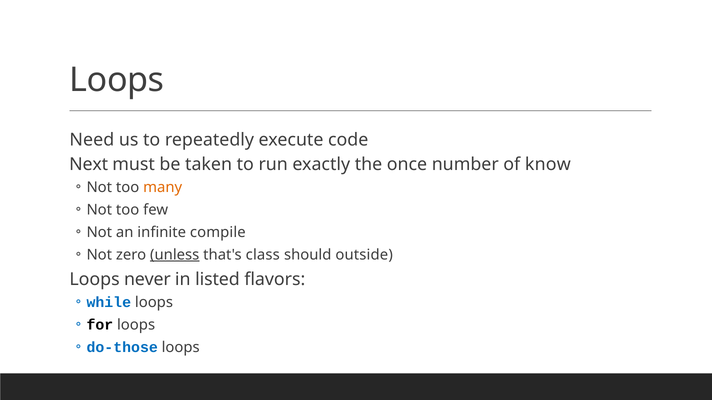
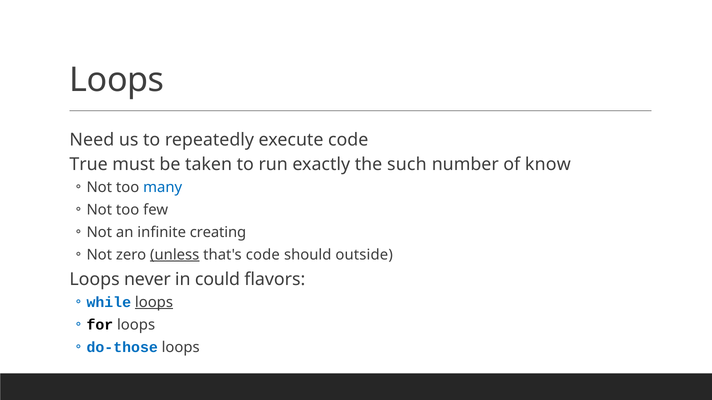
Next: Next -> True
once: once -> such
many colour: orange -> blue
compile: compile -> creating
that's class: class -> code
listed: listed -> could
loops at (154, 303) underline: none -> present
